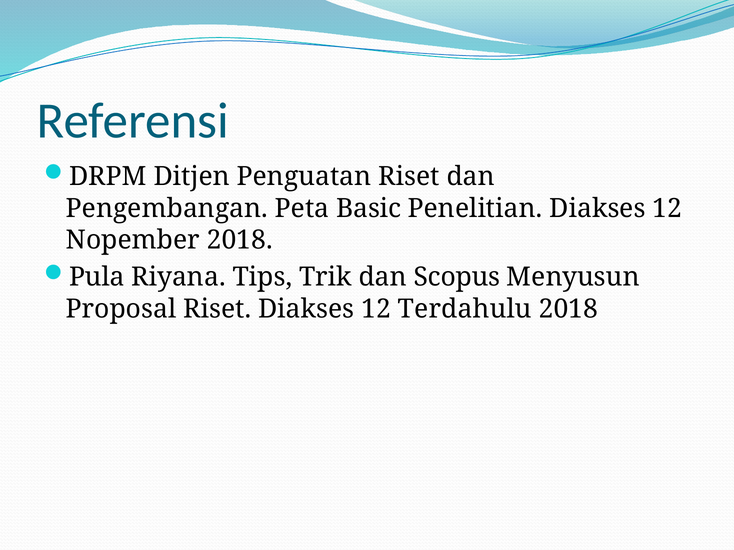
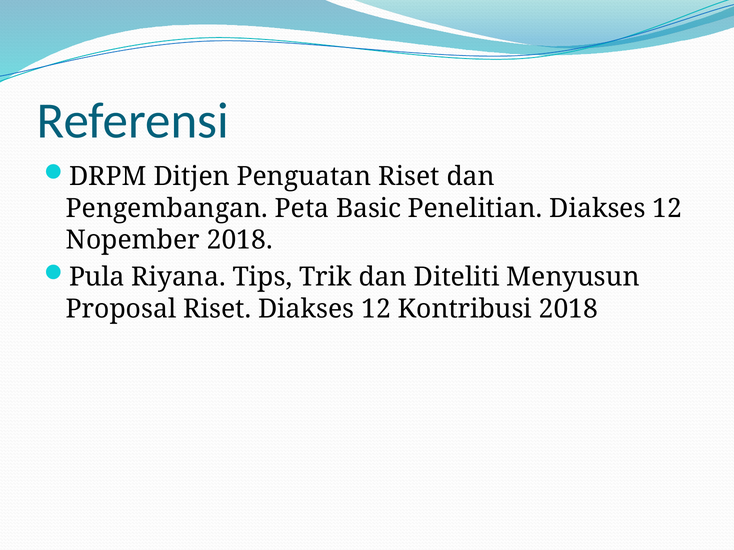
Scopus: Scopus -> Diteliti
Terdahulu: Terdahulu -> Kontribusi
